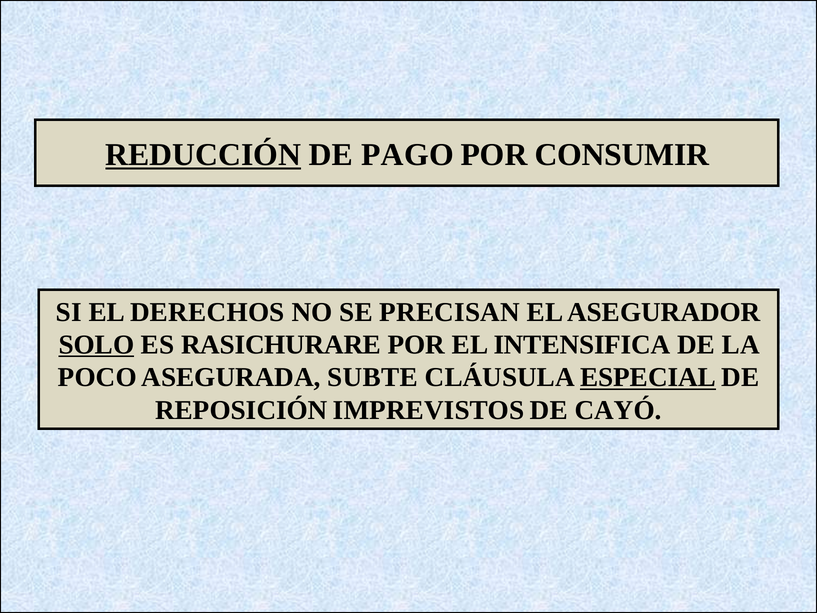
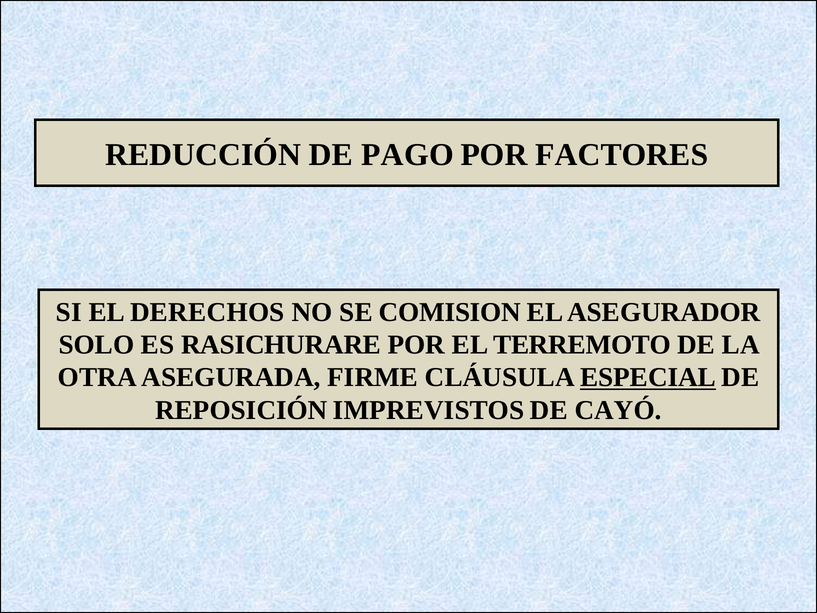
REDUCCIÓN underline: present -> none
CONSUMIR: CONSUMIR -> FACTORES
PRECISAN: PRECISAN -> COMISION
SOLO underline: present -> none
INTENSIFICA: INTENSIFICA -> TERREMOTO
POCO: POCO -> OTRA
SUBTE: SUBTE -> FIRME
